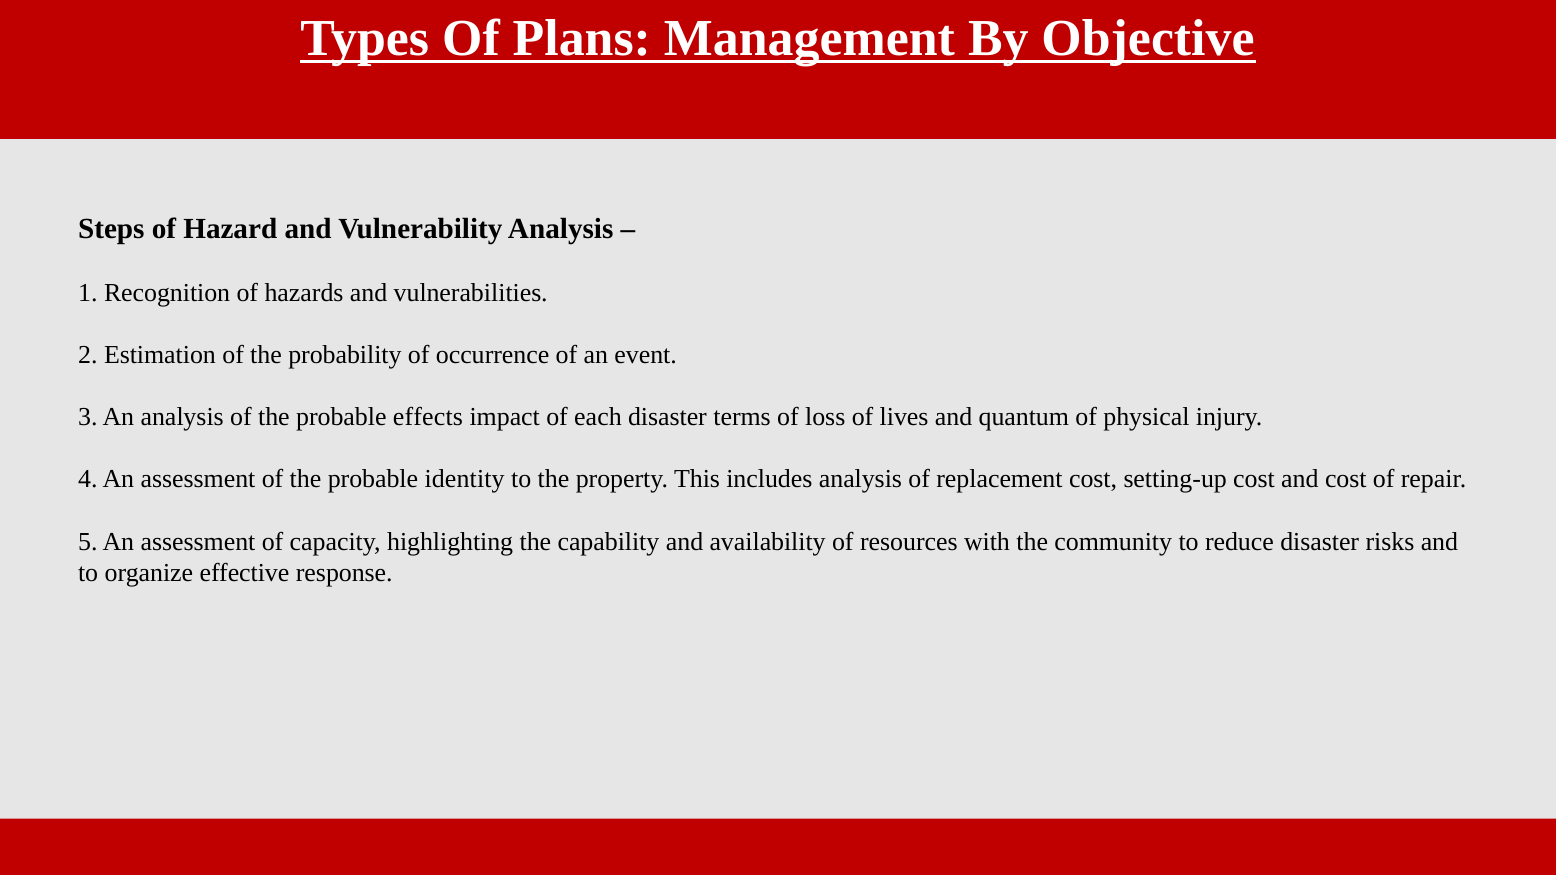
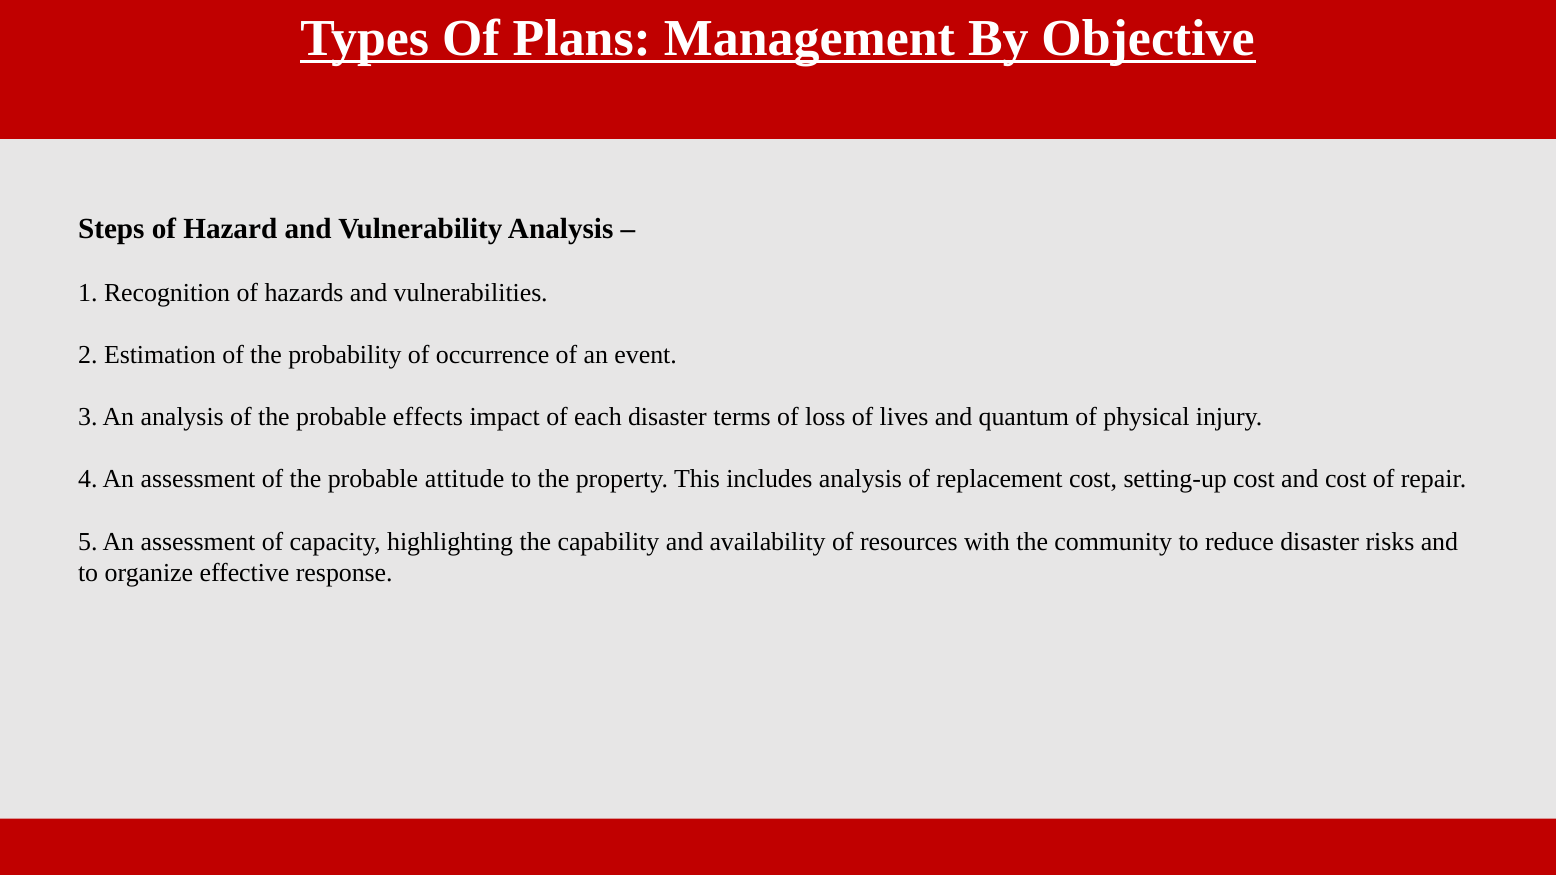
identity: identity -> attitude
